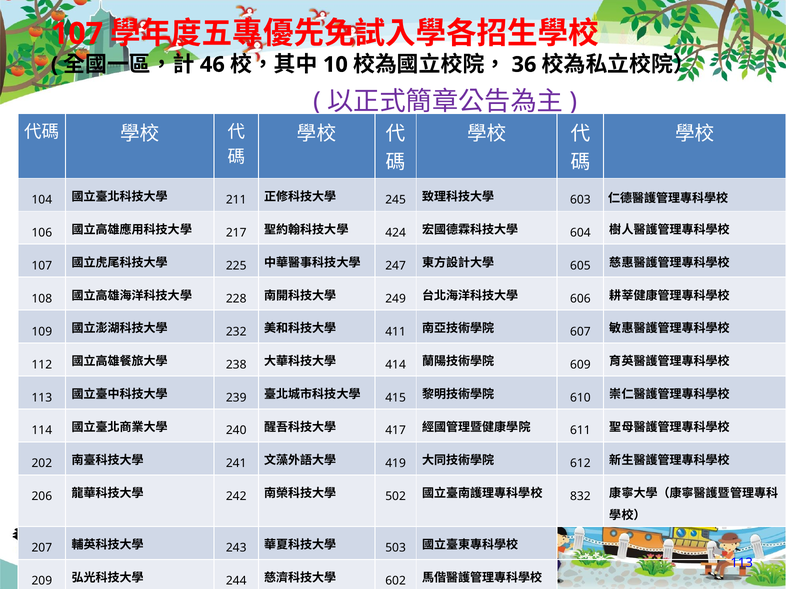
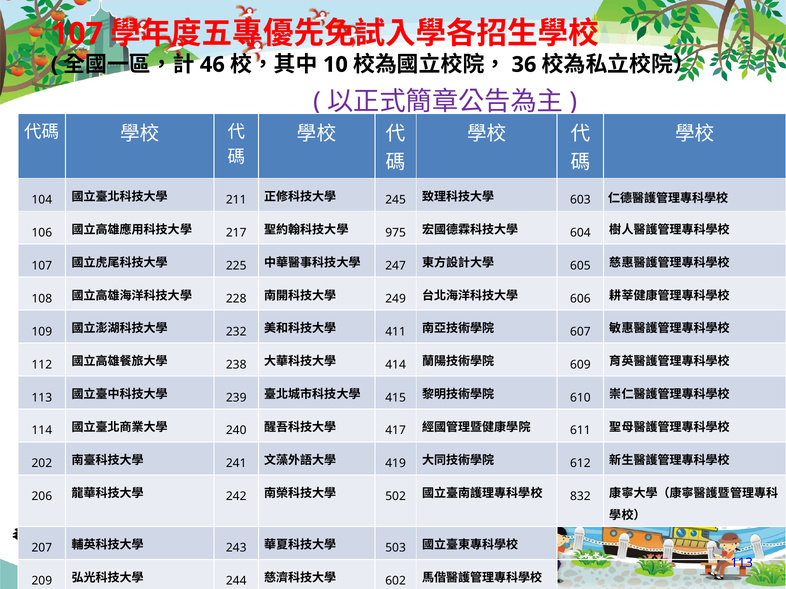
424: 424 -> 975
